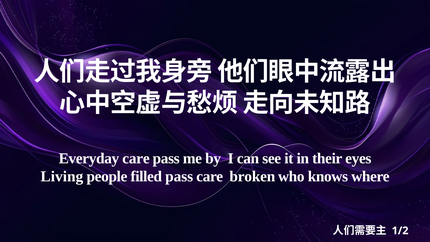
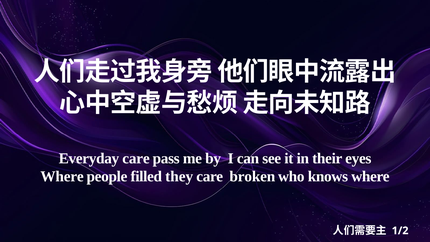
Living at (62, 177): Living -> Where
filled pass: pass -> they
